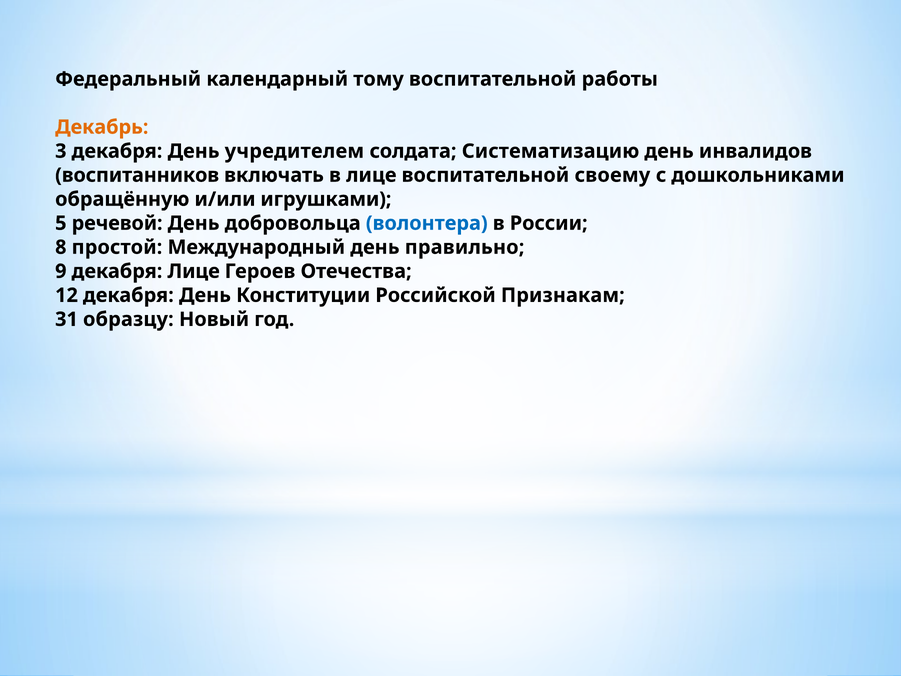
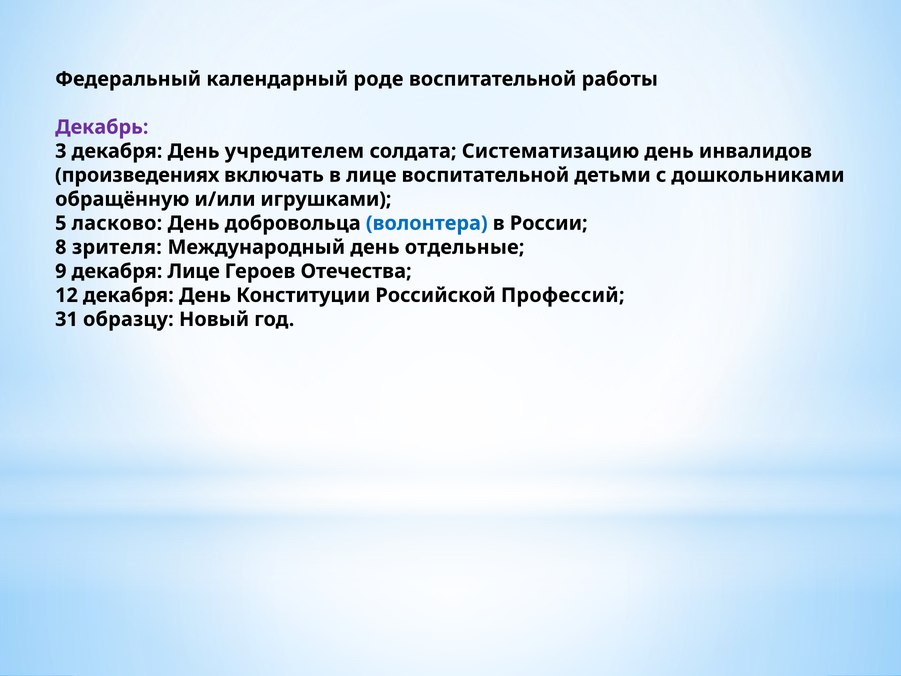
тому: тому -> роде
Декабрь colour: orange -> purple
воспитанников: воспитанников -> произведениях
своему: своему -> детьми
речевой: речевой -> ласково
простой: простой -> зрителя
правильно: правильно -> отдельные
Признакам: Признакам -> Профессий
